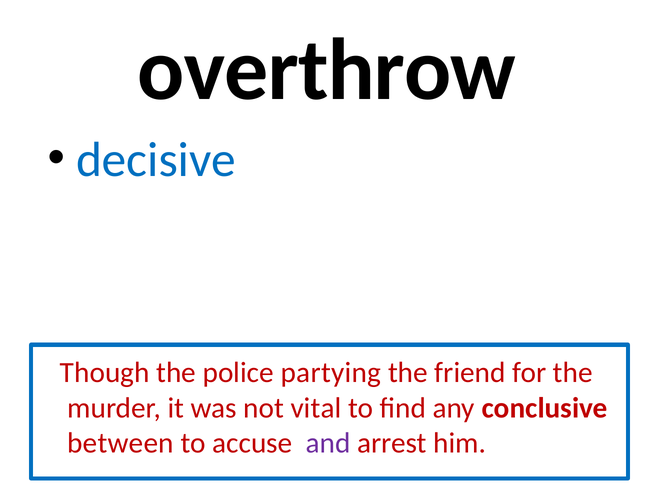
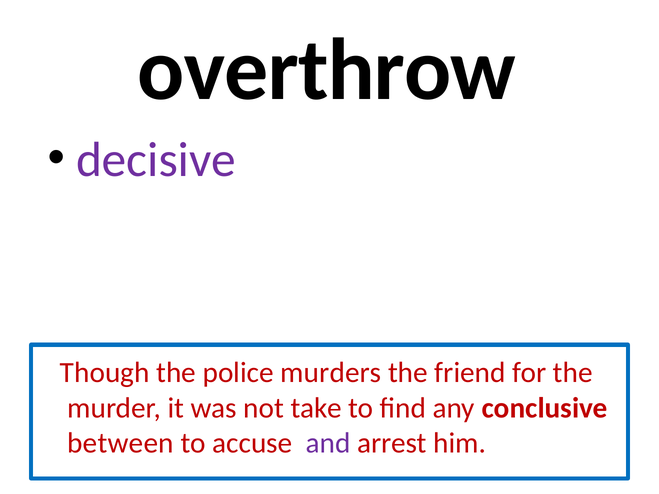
decisive colour: blue -> purple
partying: partying -> murders
vital: vital -> take
